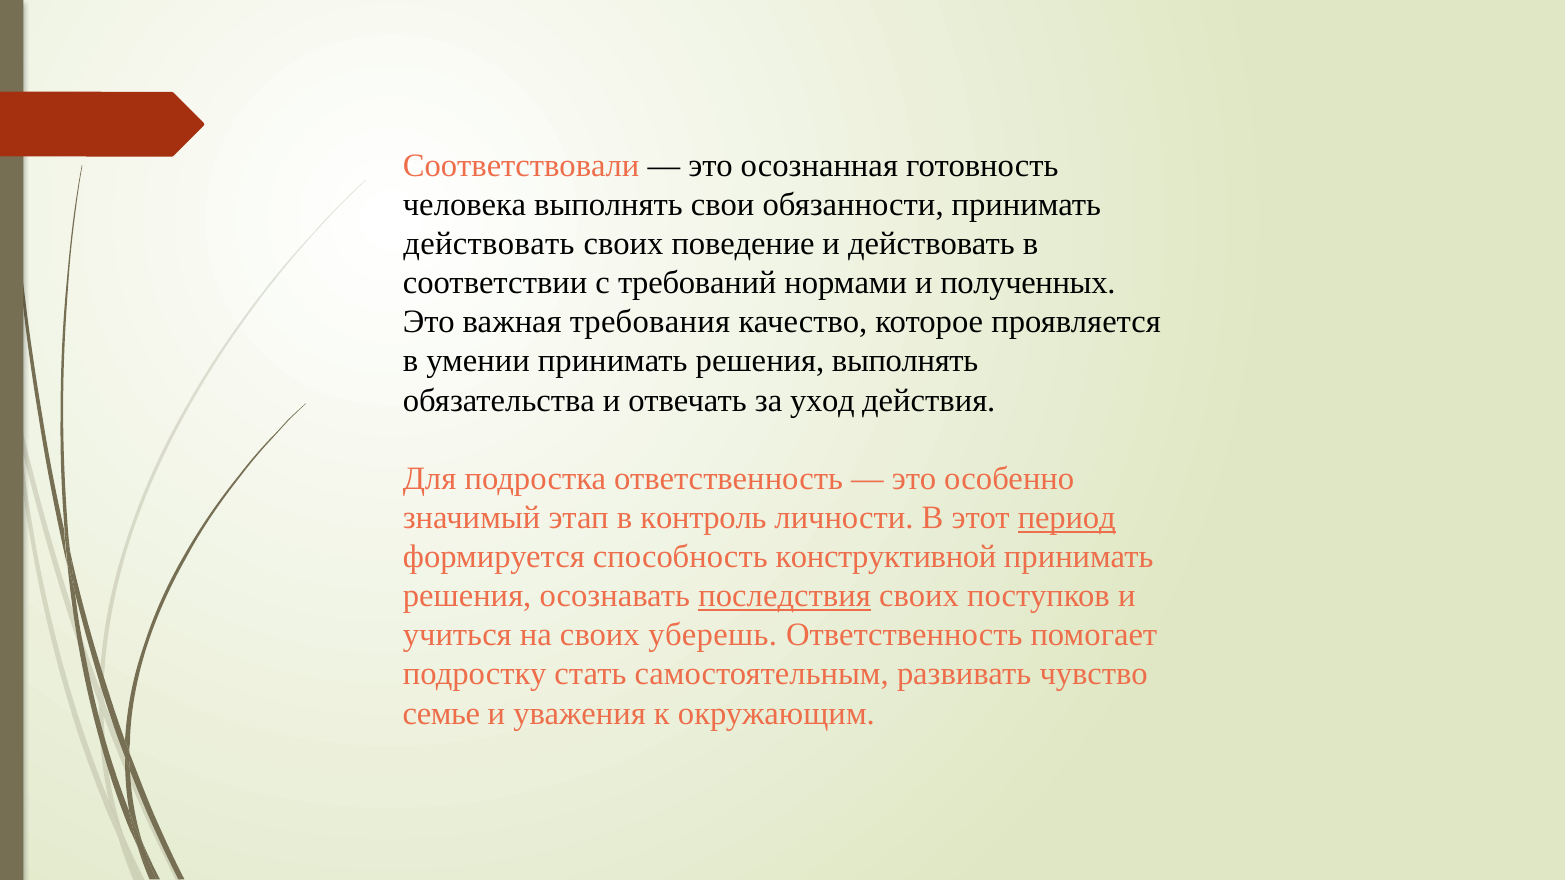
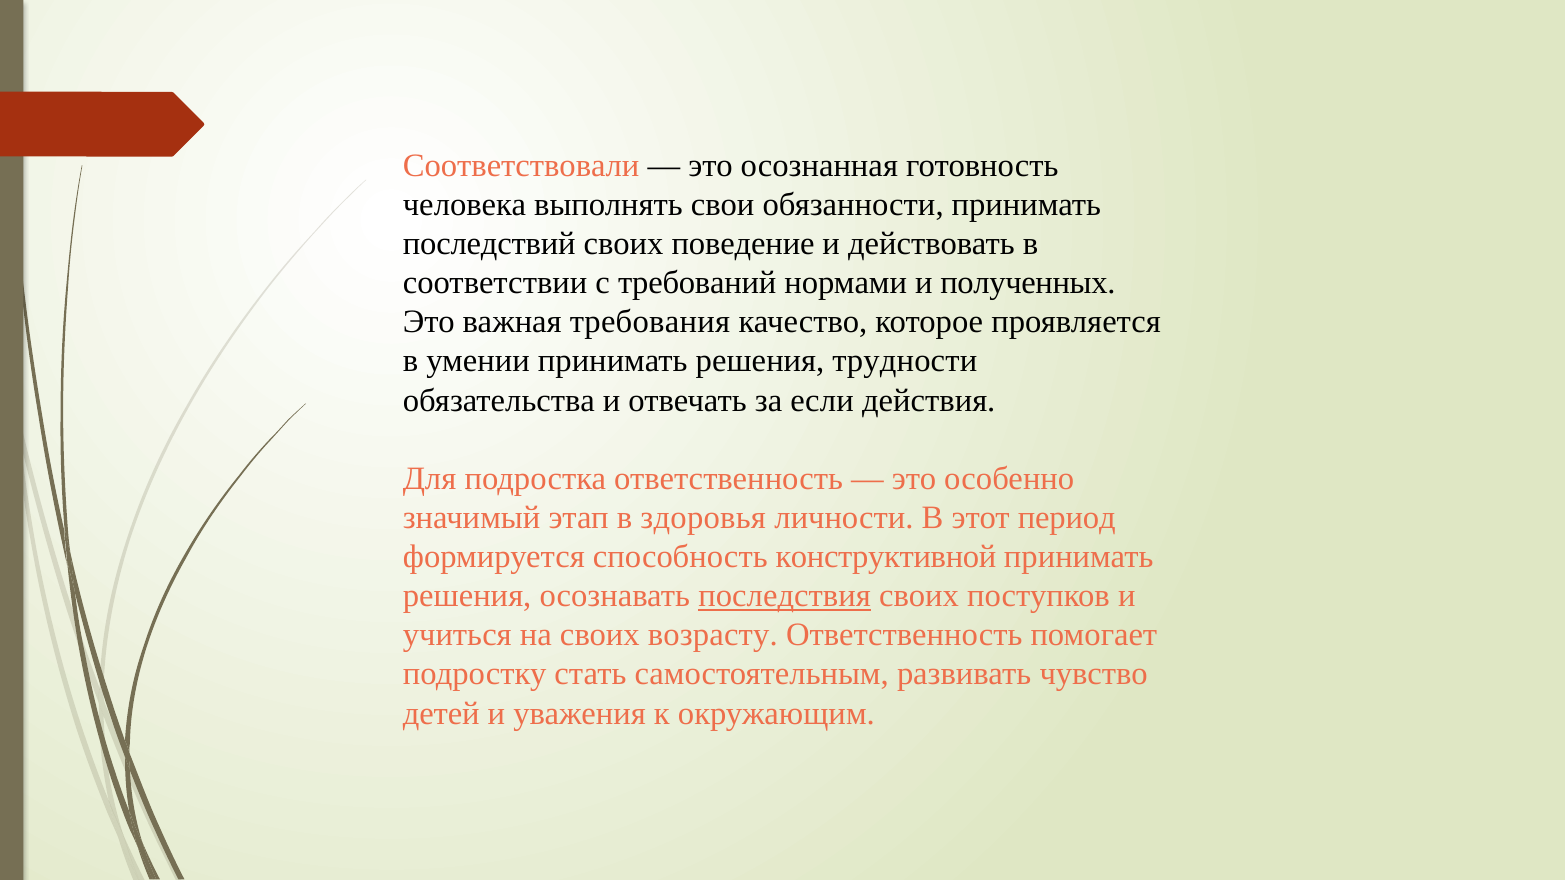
действовать at (489, 244): действовать -> последствий
решения выполнять: выполнять -> трудности
уход: уход -> если
контроль: контроль -> здоровья
период underline: present -> none
уберешь: уберешь -> возрасту
семье: семье -> детей
